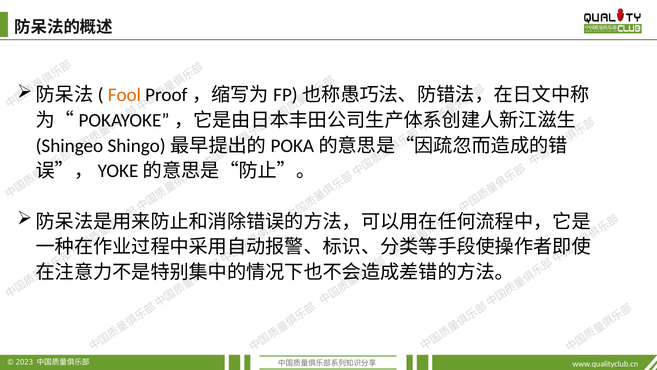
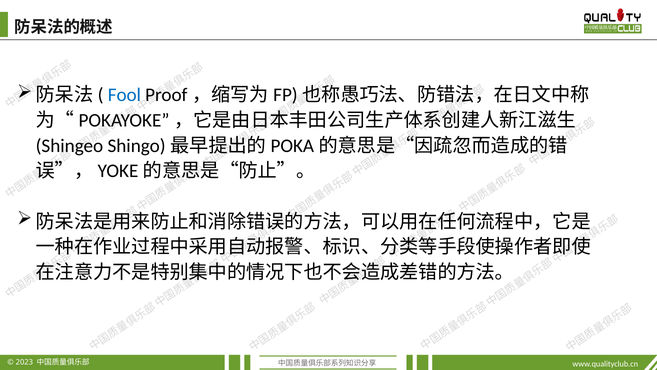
Fool colour: orange -> blue
